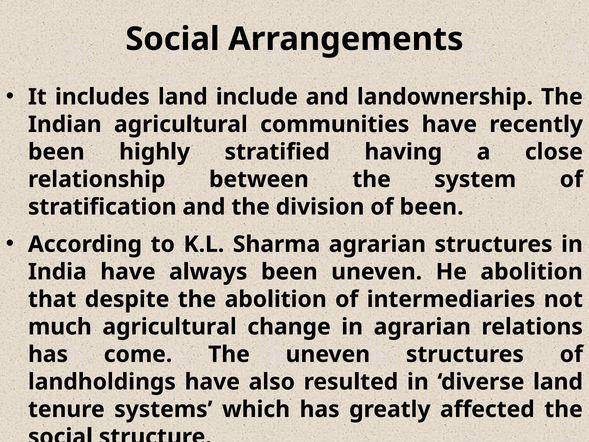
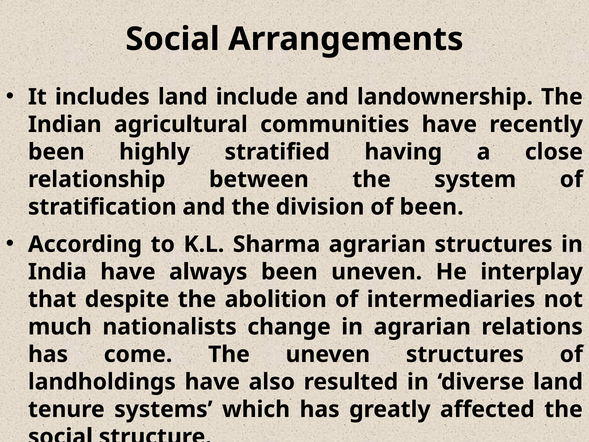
He abolition: abolition -> interplay
much agricultural: agricultural -> nationalists
